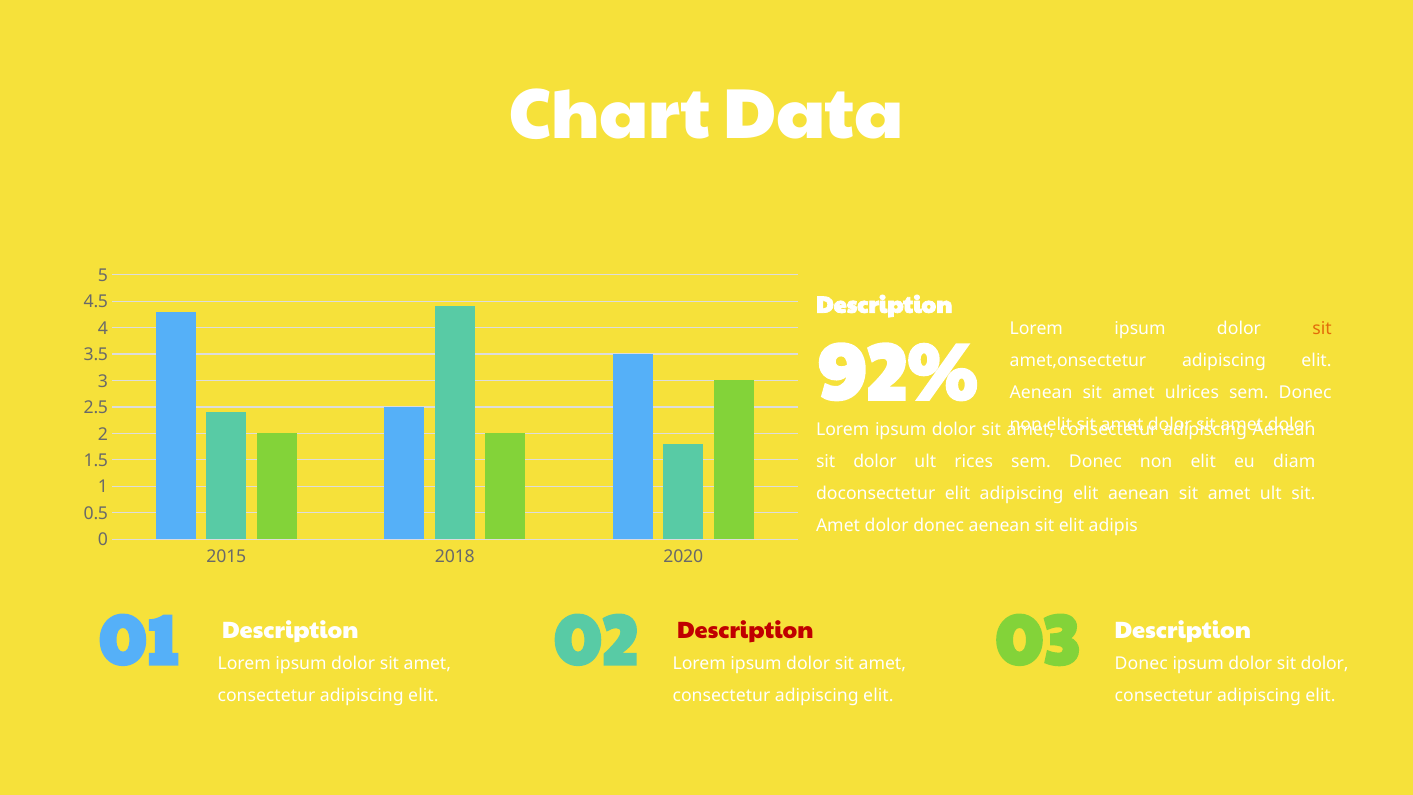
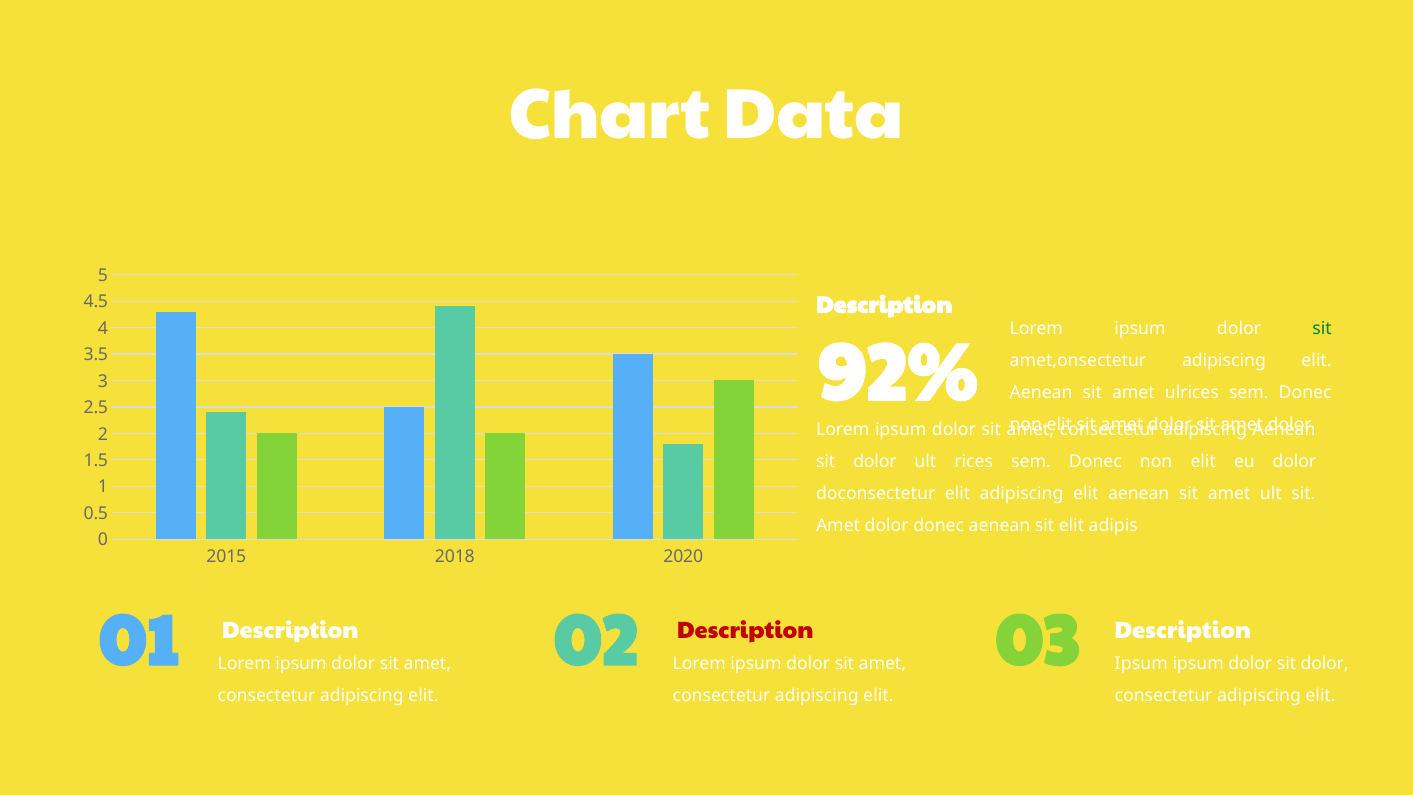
sit at (1322, 329) colour: orange -> green
eu diam: diam -> dolor
03 Donec: Donec -> Ipsum
